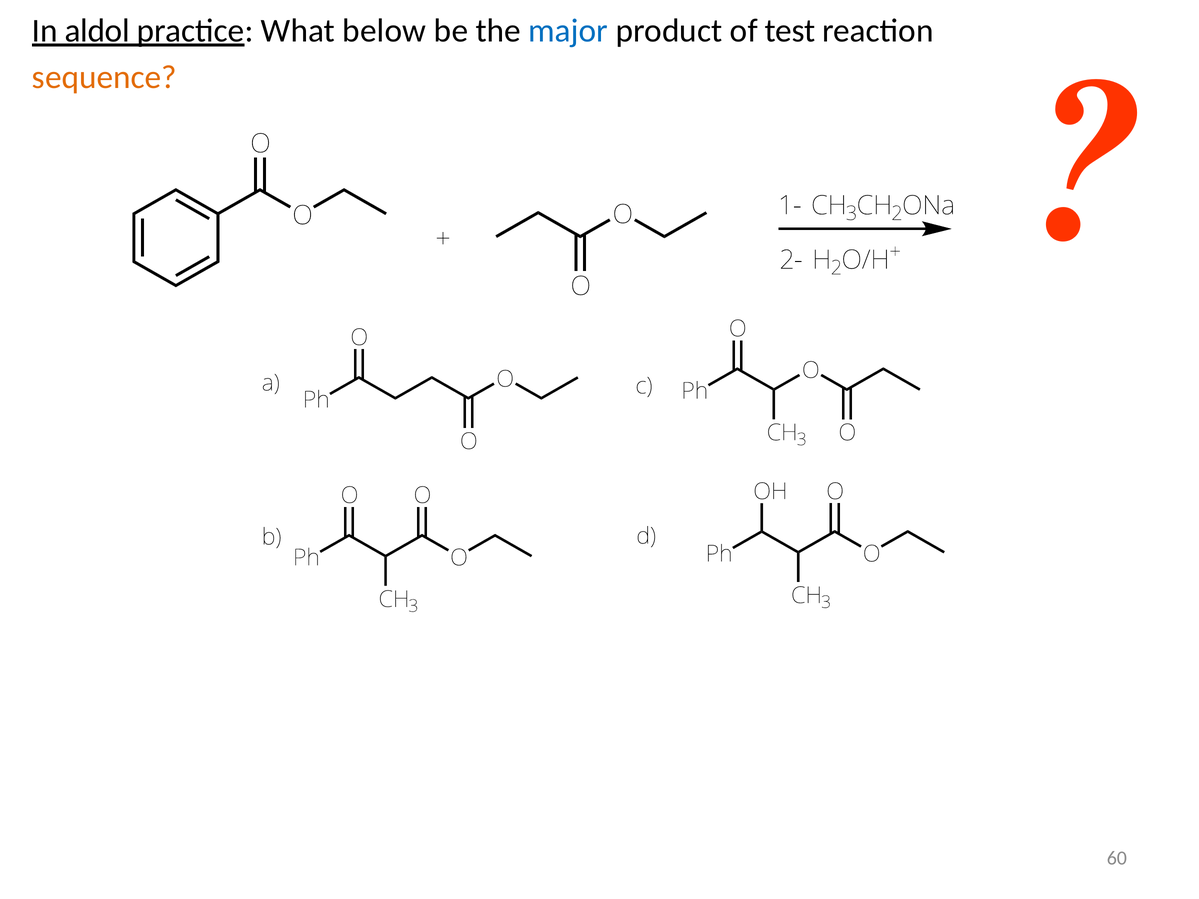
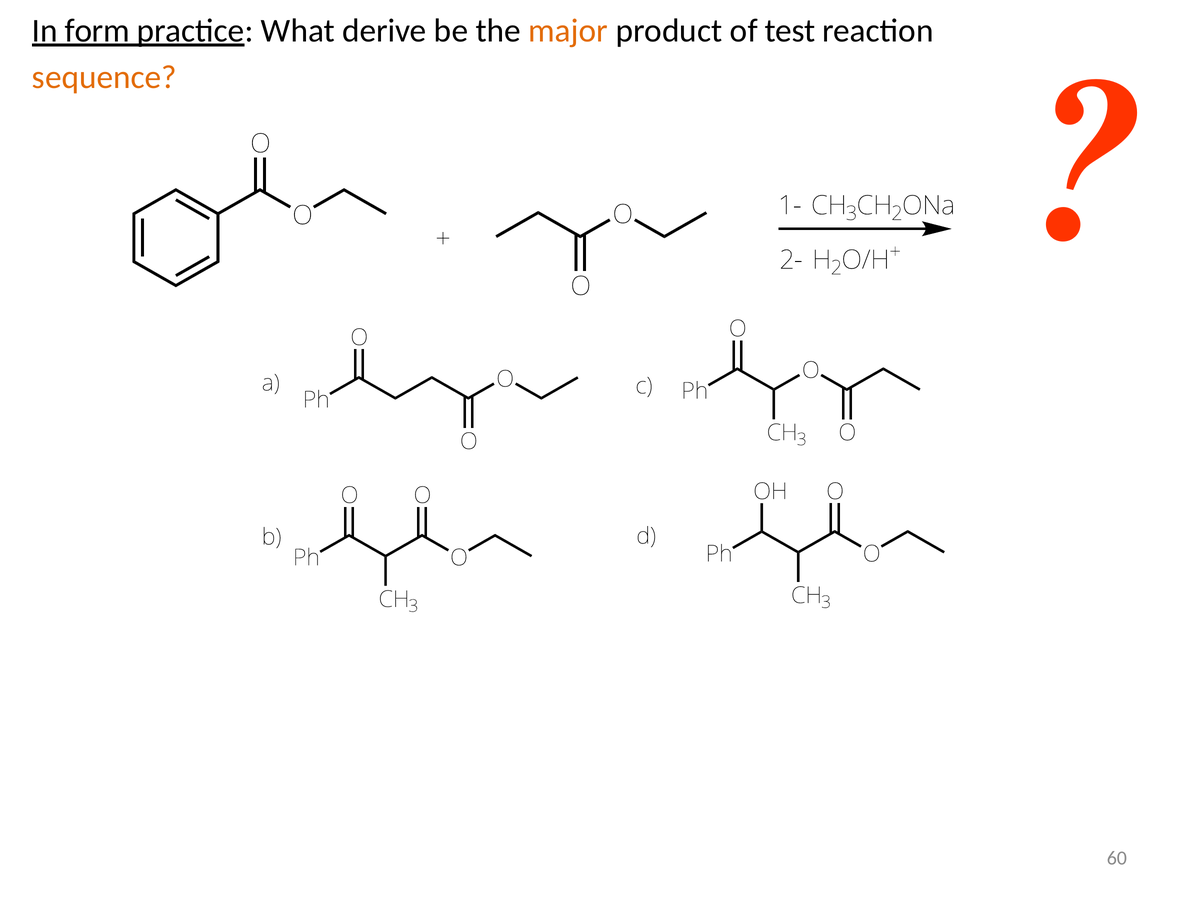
aldol: aldol -> form
below: below -> derive
major colour: blue -> orange
